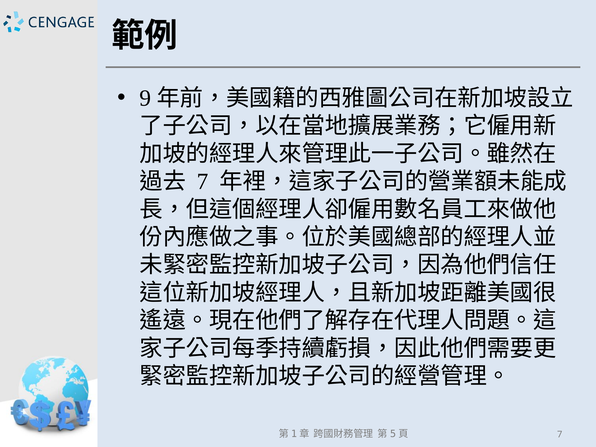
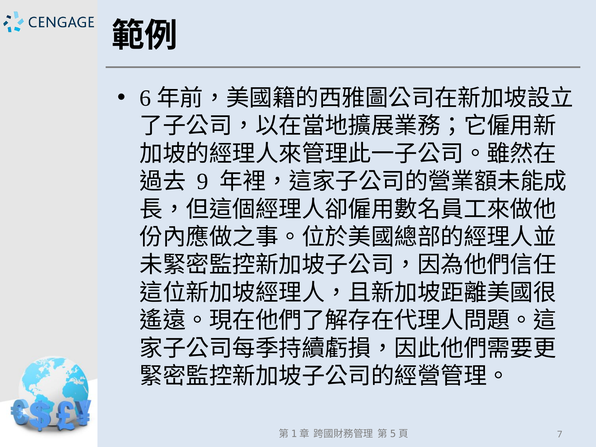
9: 9 -> 6
7 at (202, 182): 7 -> 9
